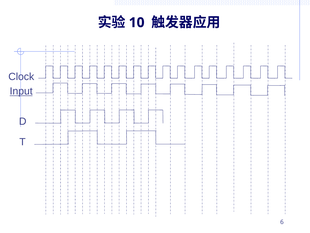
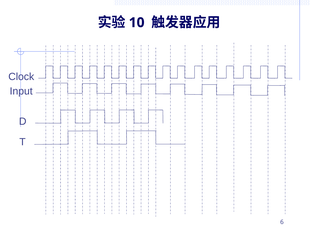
Input underline: present -> none
